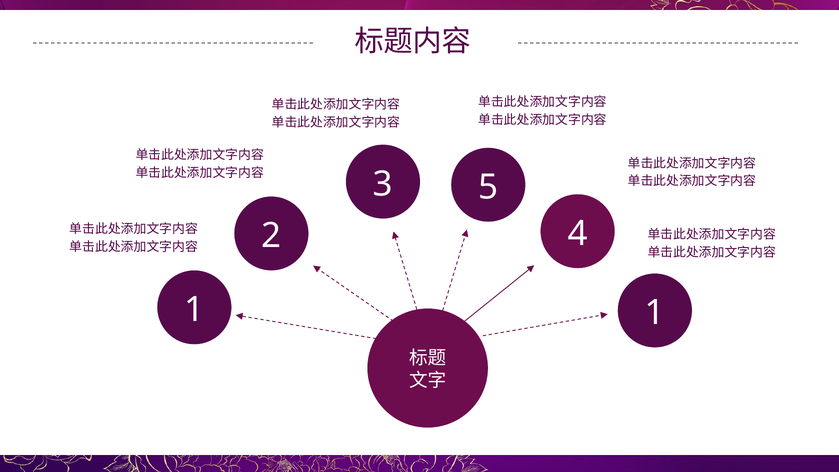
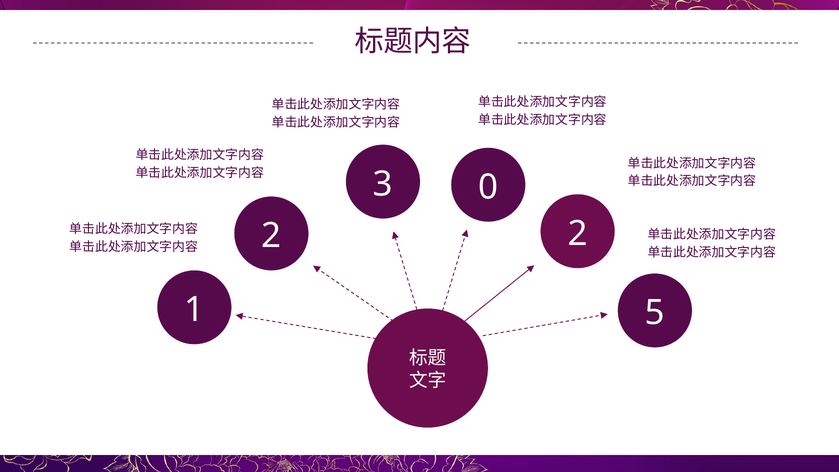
5: 5 -> 0
2 4: 4 -> 2
1 1: 1 -> 5
